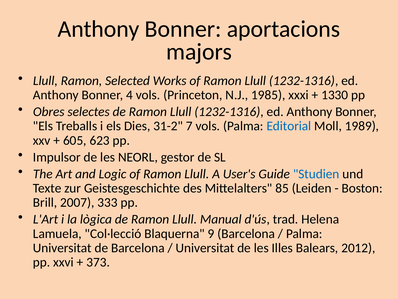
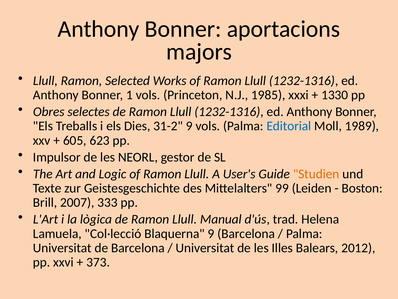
4: 4 -> 1
31-2 7: 7 -> 9
Studien colour: blue -> orange
85: 85 -> 99
